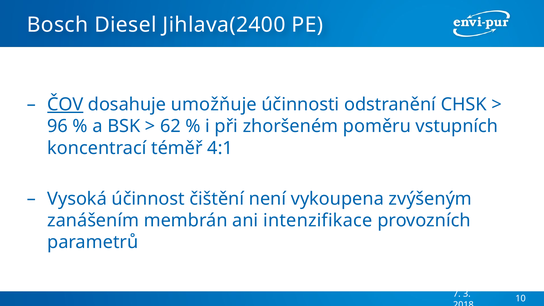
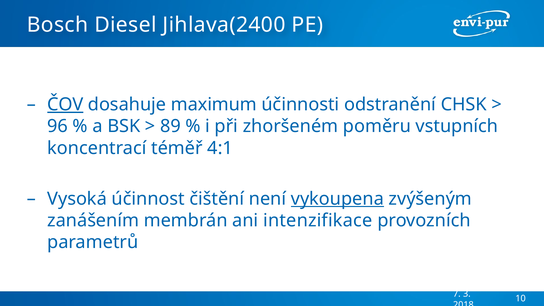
umožňuje: umožňuje -> maximum
62: 62 -> 89
vykoupena underline: none -> present
